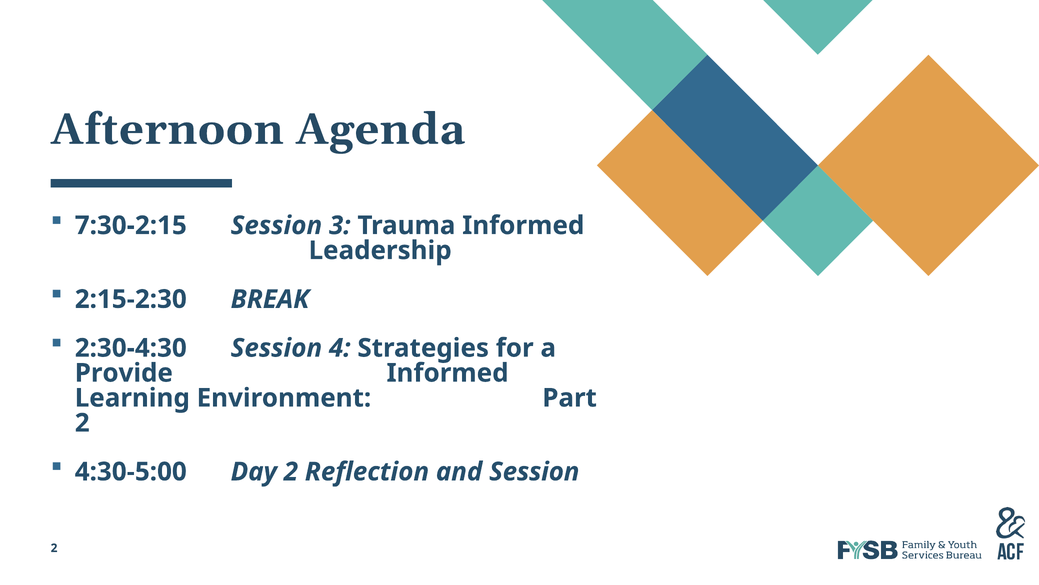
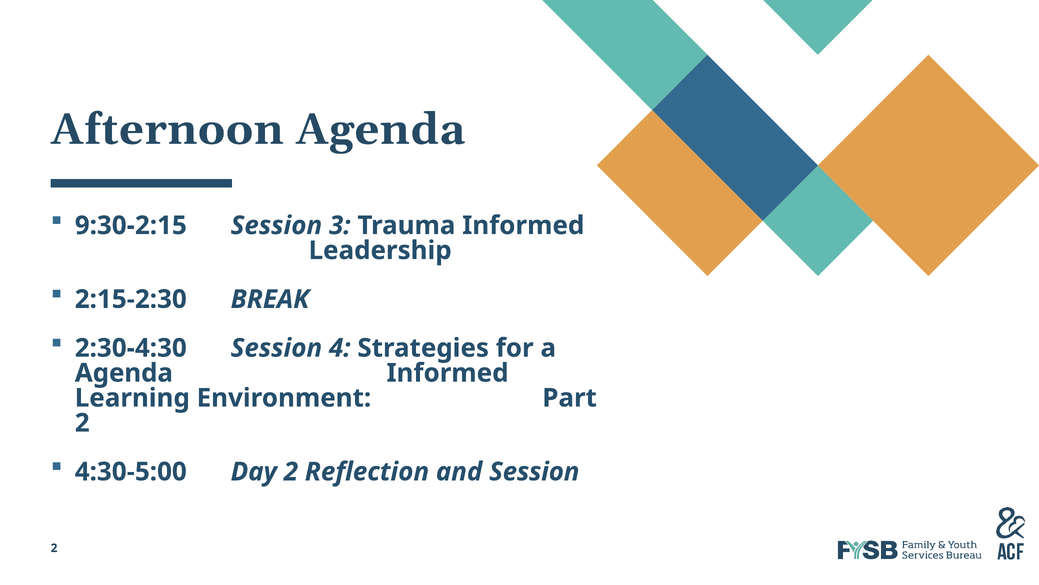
7:30-2:15: 7:30-2:15 -> 9:30-2:15
Provide at (124, 373): Provide -> Agenda
